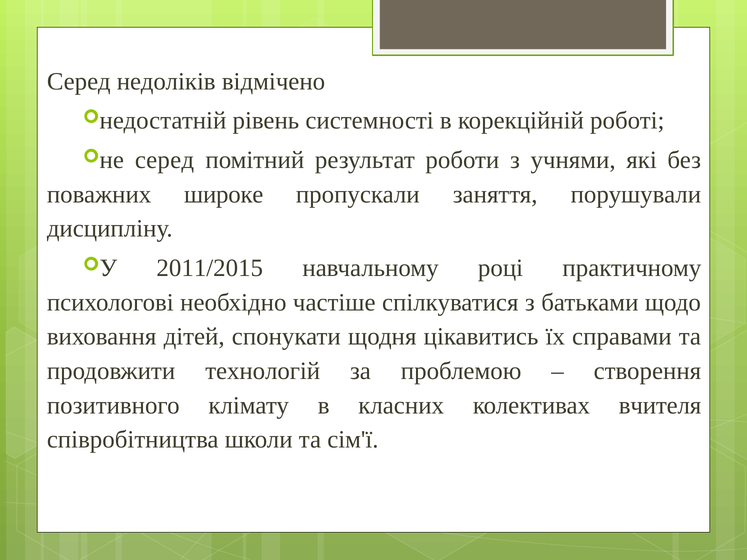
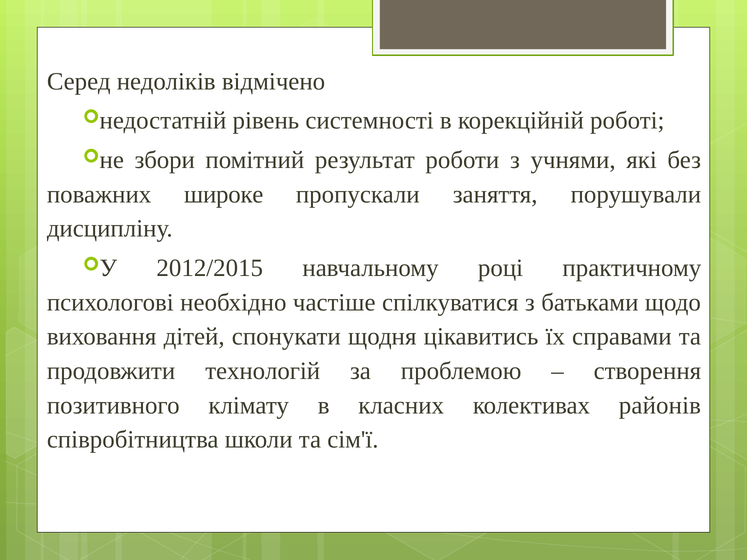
серед at (165, 160): серед -> збори
2011/2015: 2011/2015 -> 2012/2015
вчителя: вчителя -> районів
